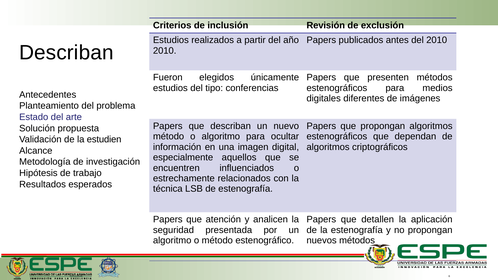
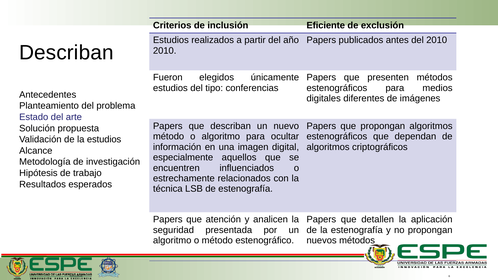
Revisión: Revisión -> Eficiente
la estudien: estudien -> estudios
